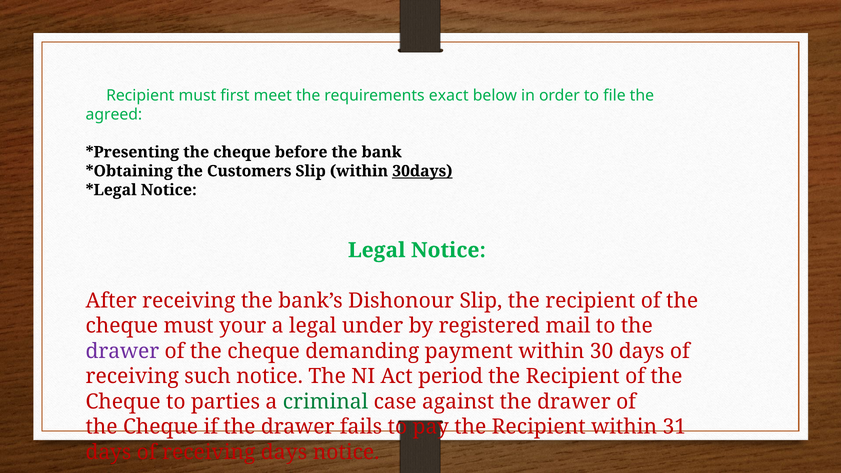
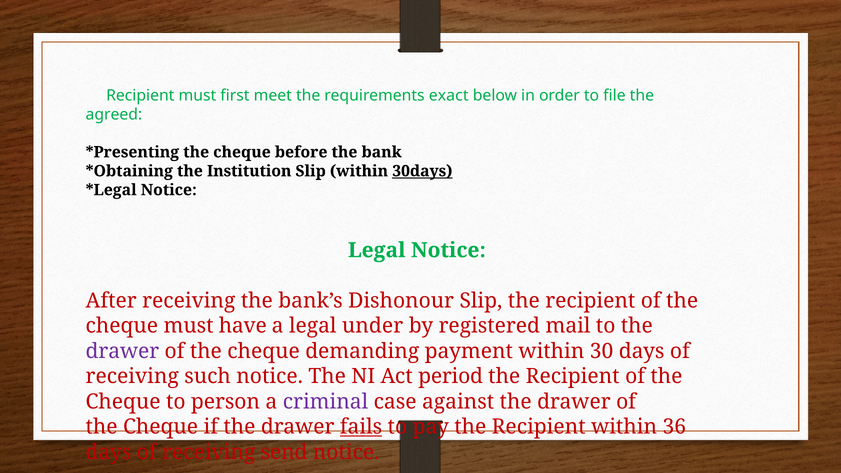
Customers: Customers -> Institution
your: your -> have
parties: parties -> person
criminal colour: green -> purple
fails underline: none -> present
31: 31 -> 36
receiving days: days -> send
